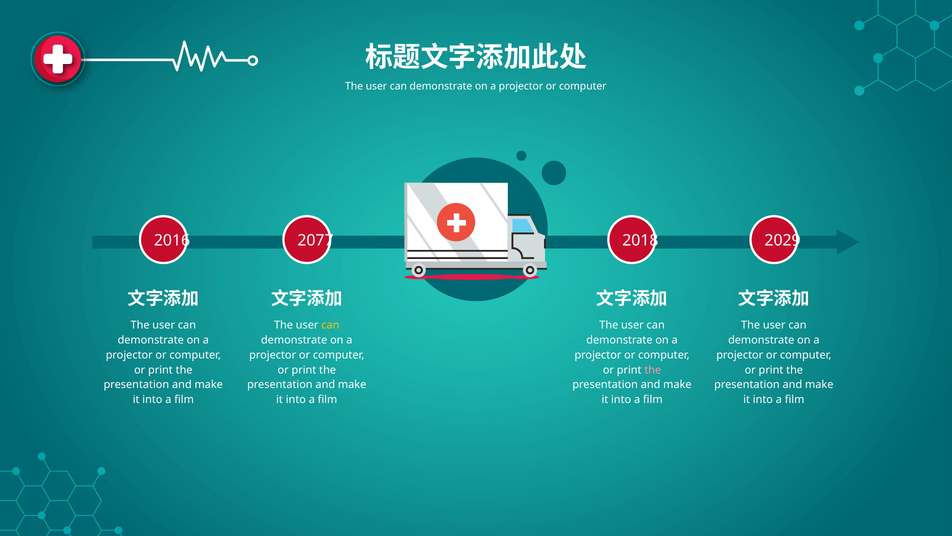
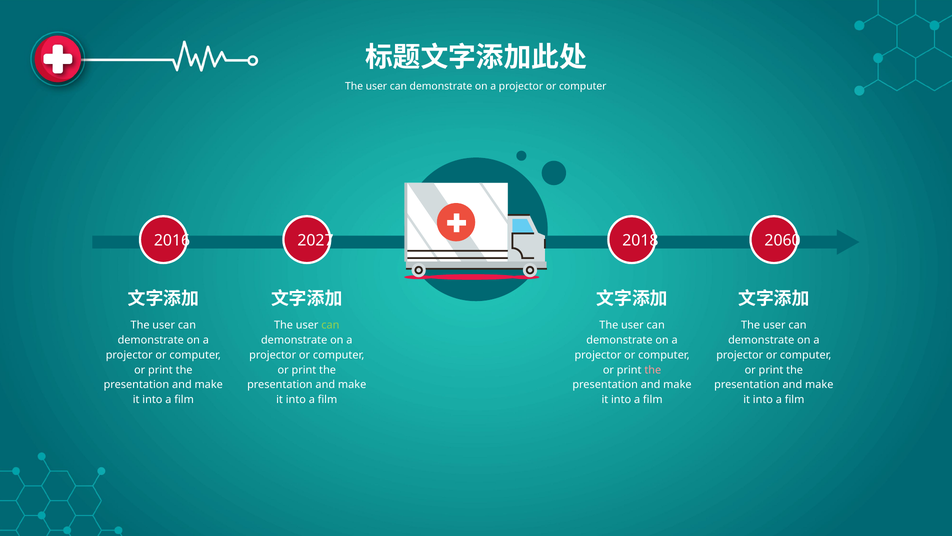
2077: 2077 -> 2027
2029: 2029 -> 2060
can at (330, 325) colour: yellow -> light green
